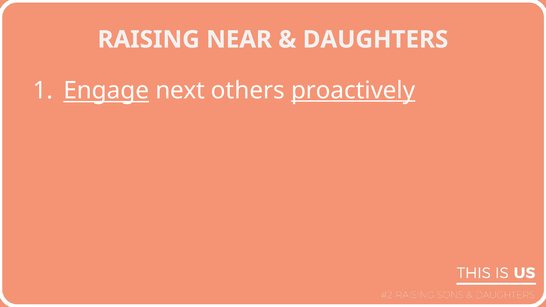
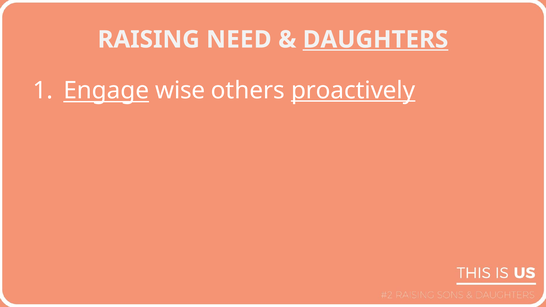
NEAR: NEAR -> NEED
DAUGHTERS underline: none -> present
next: next -> wise
